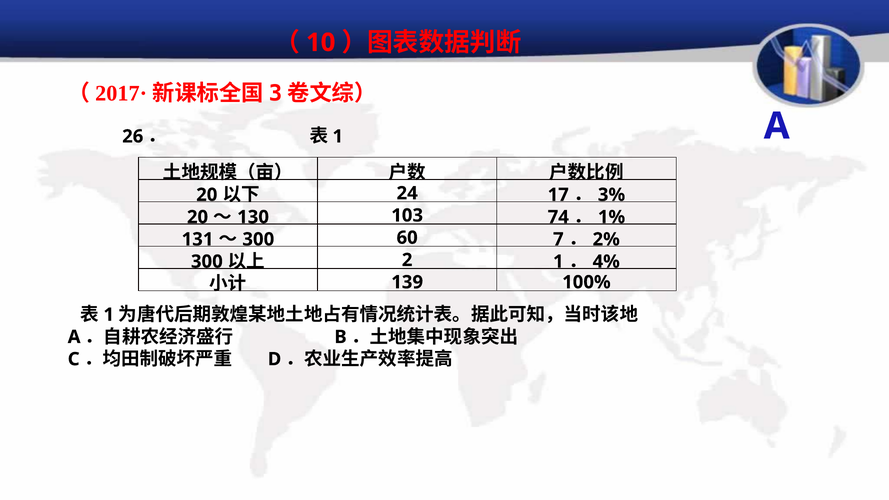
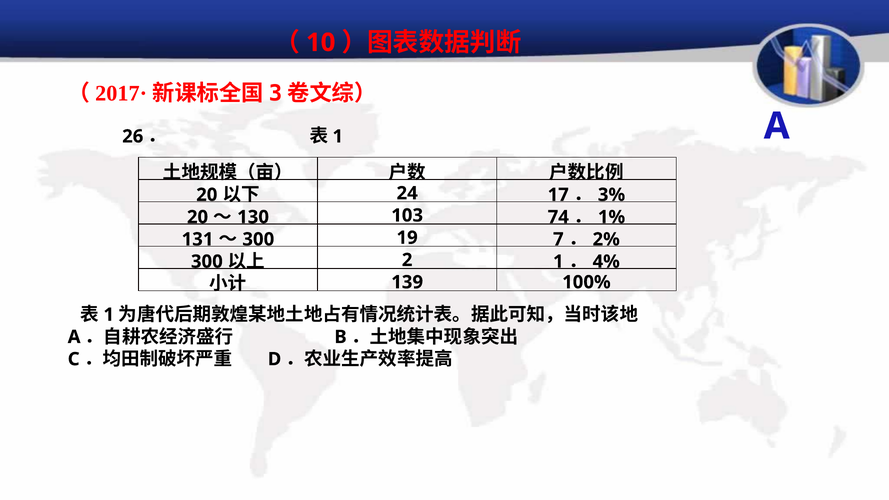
60: 60 -> 19
